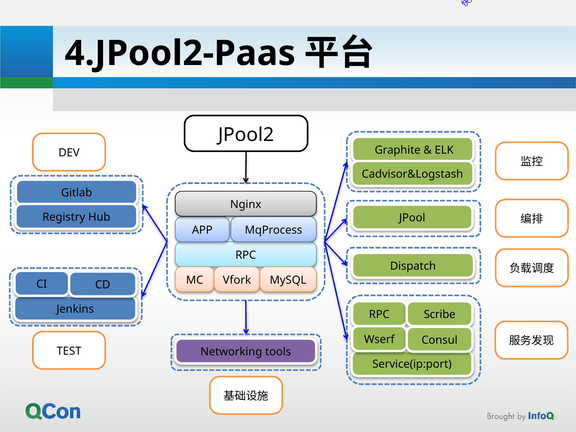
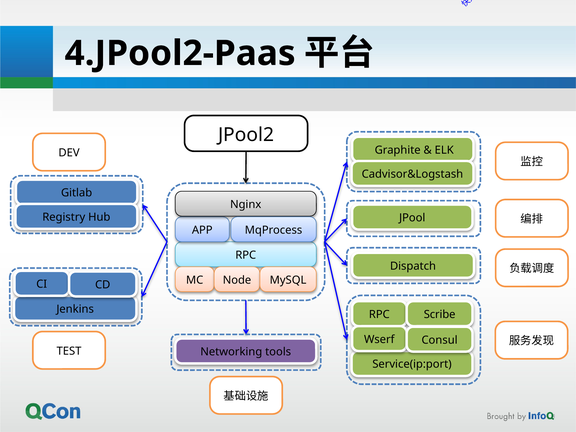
Vfork: Vfork -> Node
